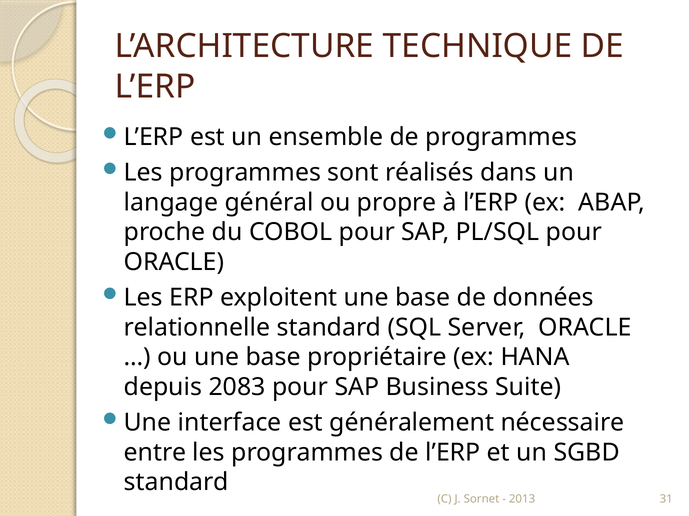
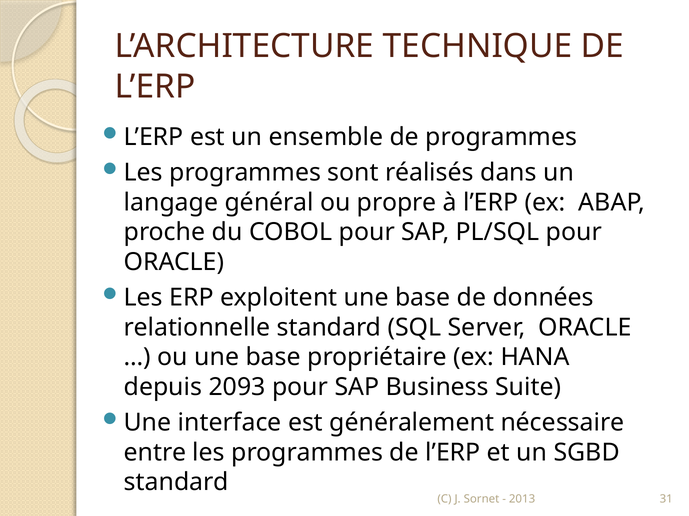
2083: 2083 -> 2093
